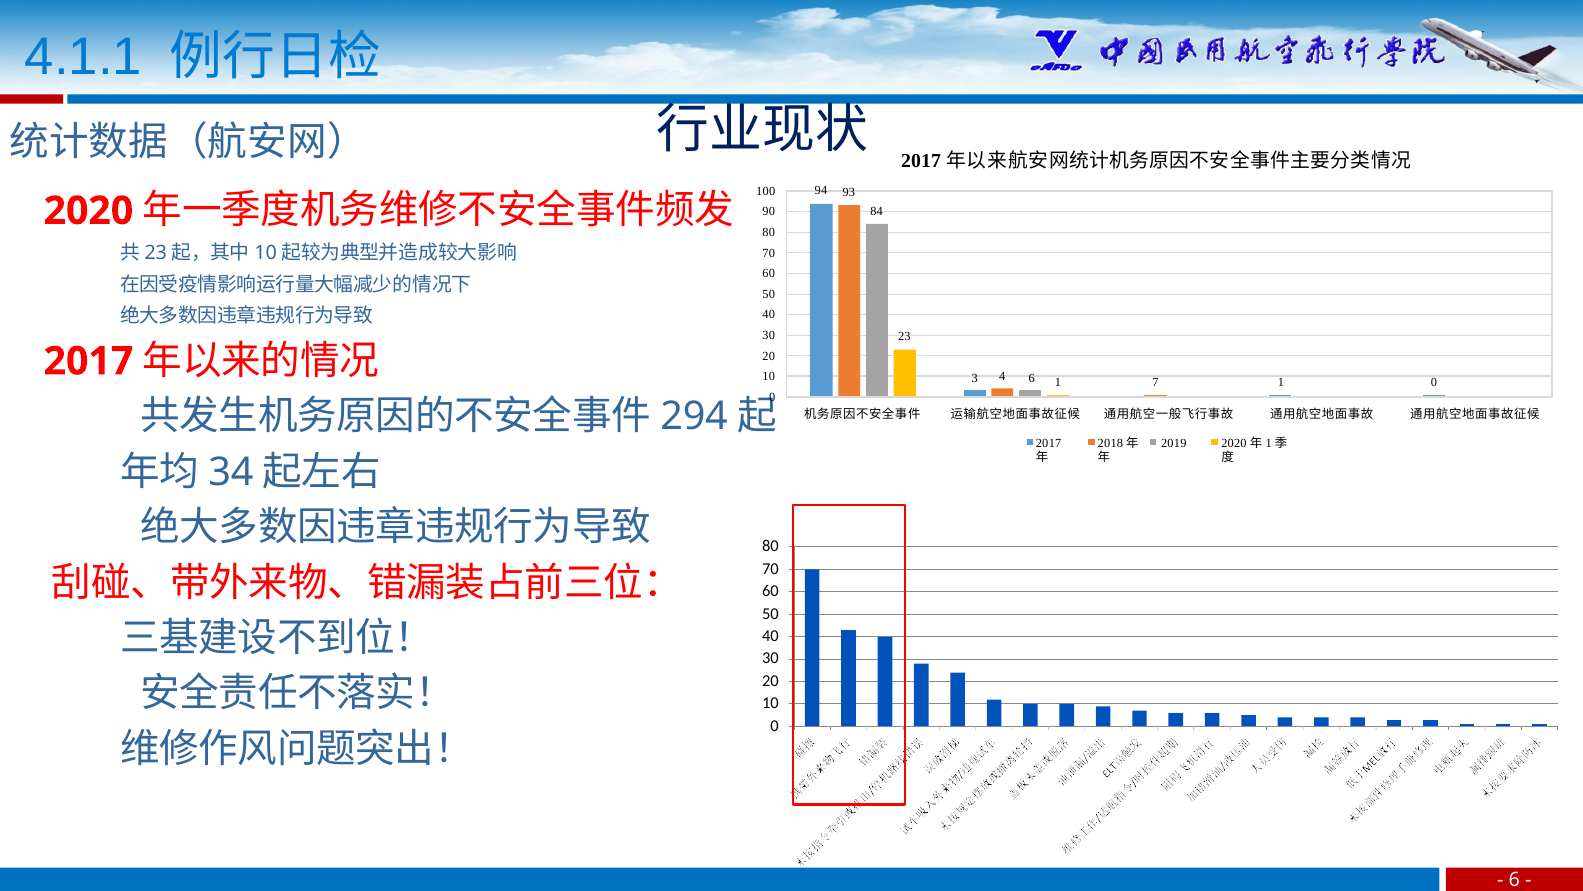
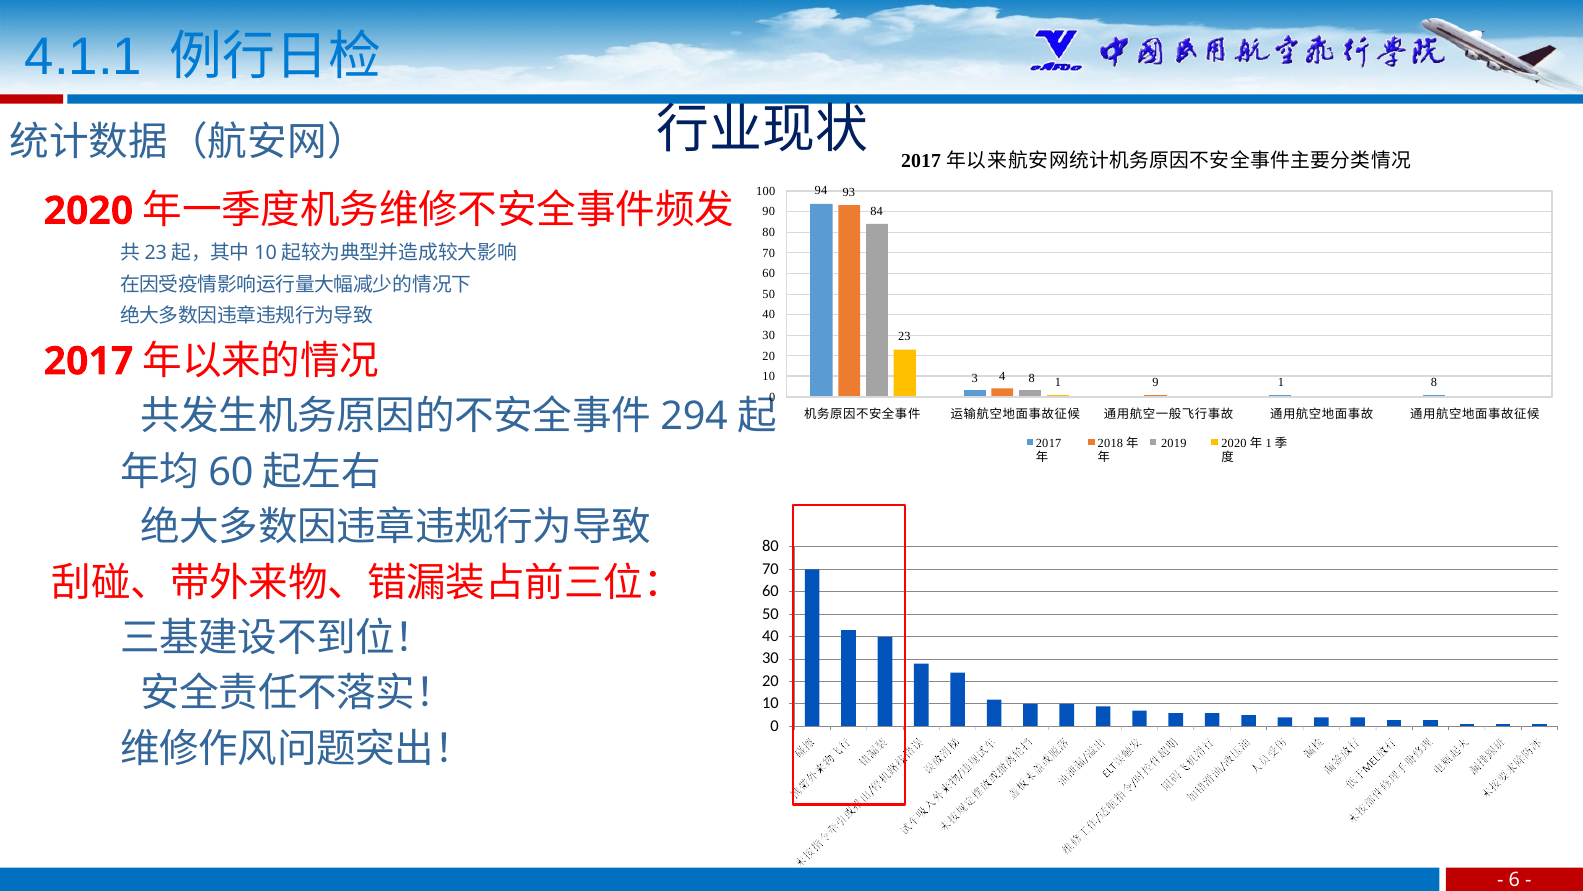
7: 7 -> 9
3 6: 6 -> 8
1 0: 0 -> 8
34 at (231, 472): 34 -> 60
